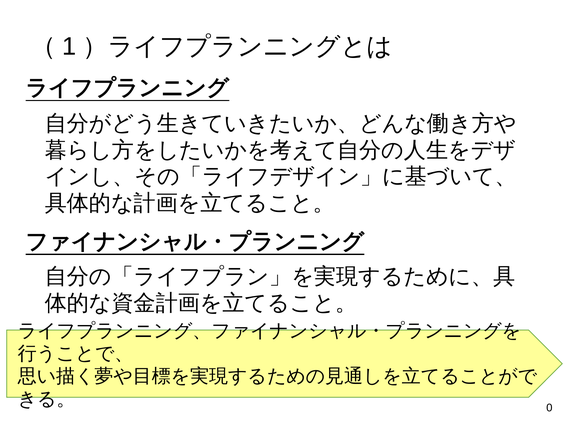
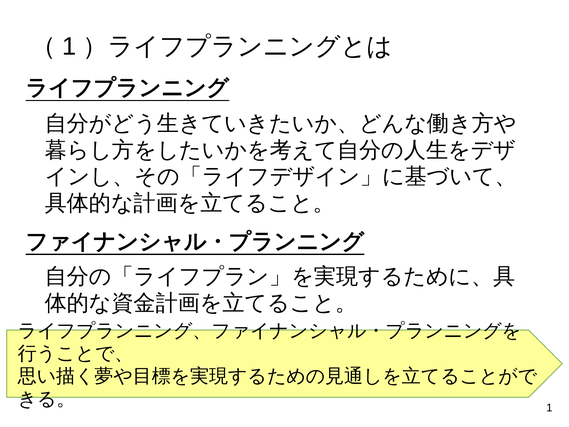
0 at (549, 408): 0 -> 1
